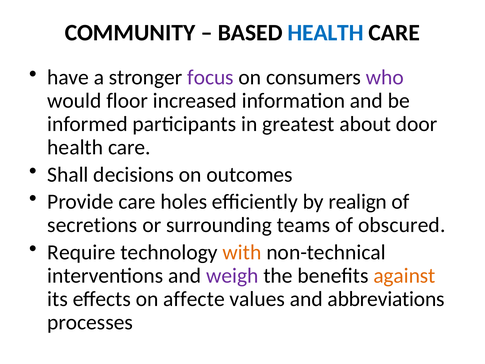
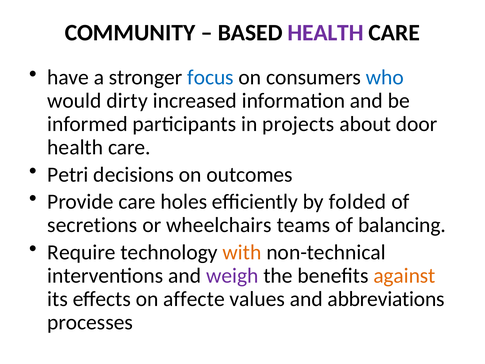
HEALTH at (326, 33) colour: blue -> purple
focus colour: purple -> blue
who colour: purple -> blue
floor: floor -> dirty
greatest: greatest -> projects
Shall: Shall -> Petri
realign: realign -> folded
surrounding: surrounding -> wheelchairs
obscured: obscured -> balancing
